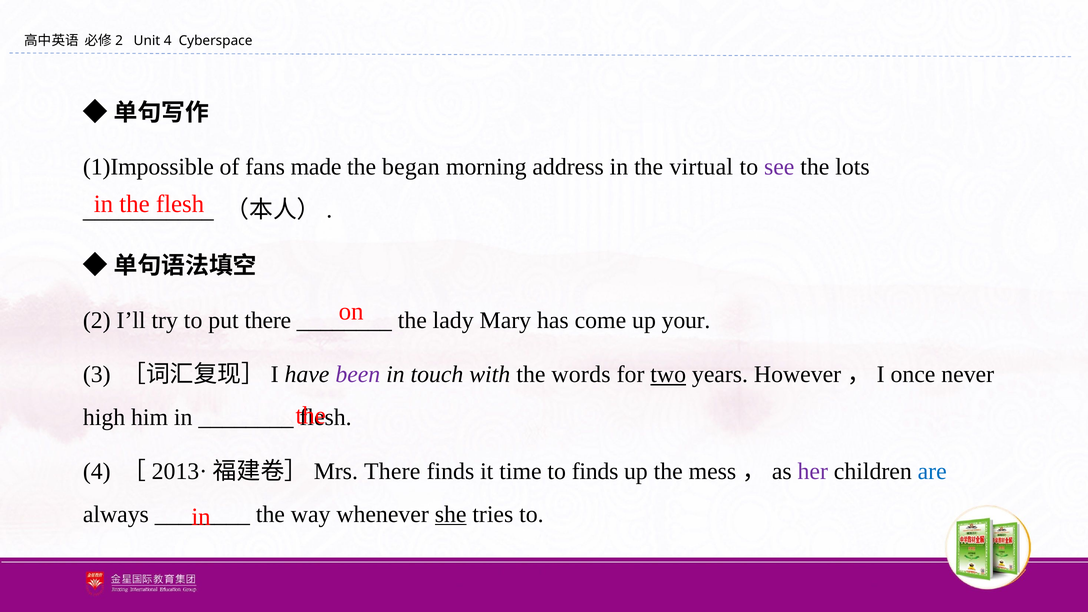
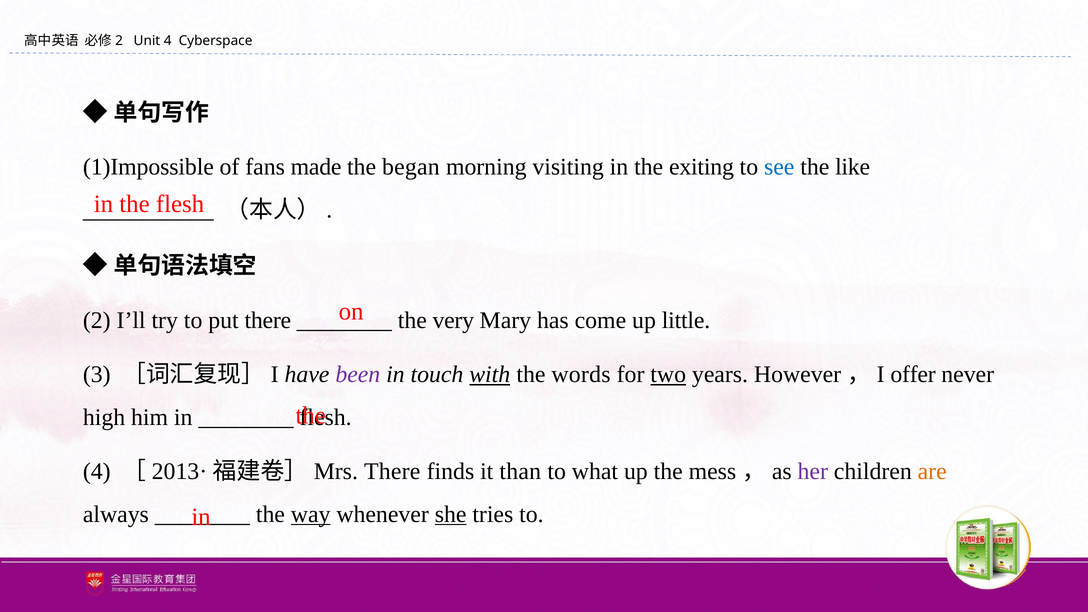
address: address -> visiting
virtual: virtual -> exiting
see colour: purple -> blue
lots: lots -> like
lady: lady -> very
your: your -> little
with underline: none -> present
once: once -> offer
time: time -> than
to finds: finds -> what
are colour: blue -> orange
way underline: none -> present
